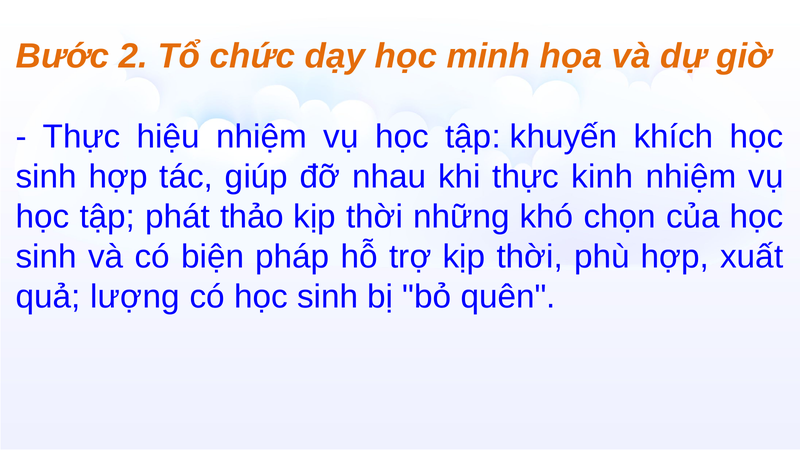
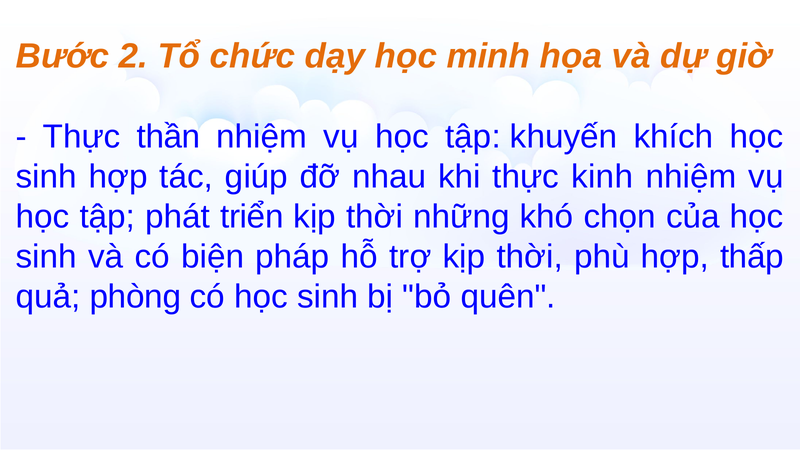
hiệu: hiệu -> thần
thảo: thảo -> triển
xuất: xuất -> thấp
lượng: lượng -> phòng
